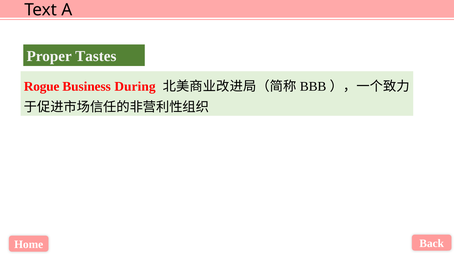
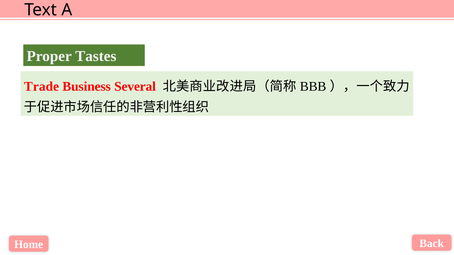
Rogue: Rogue -> Trade
During: During -> Several
